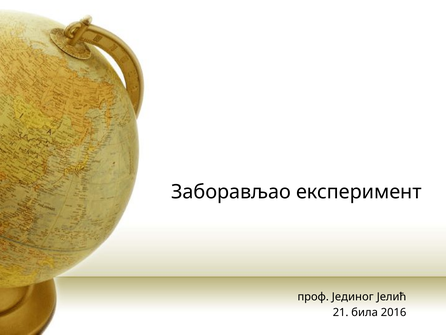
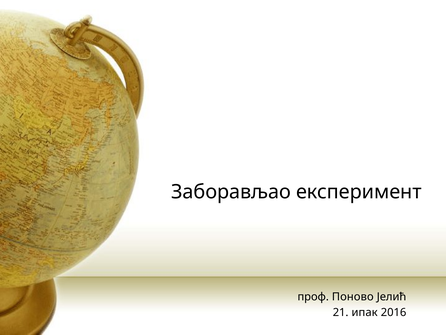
Јединог: Јединог -> Поново
била: била -> ипак
